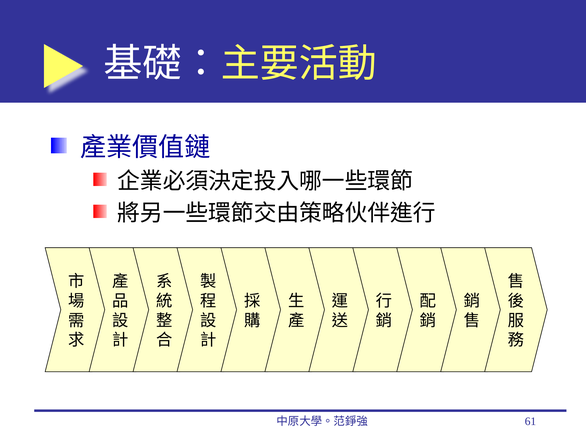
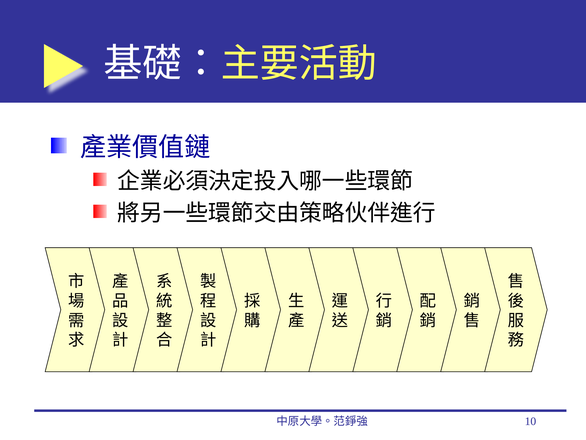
61: 61 -> 10
